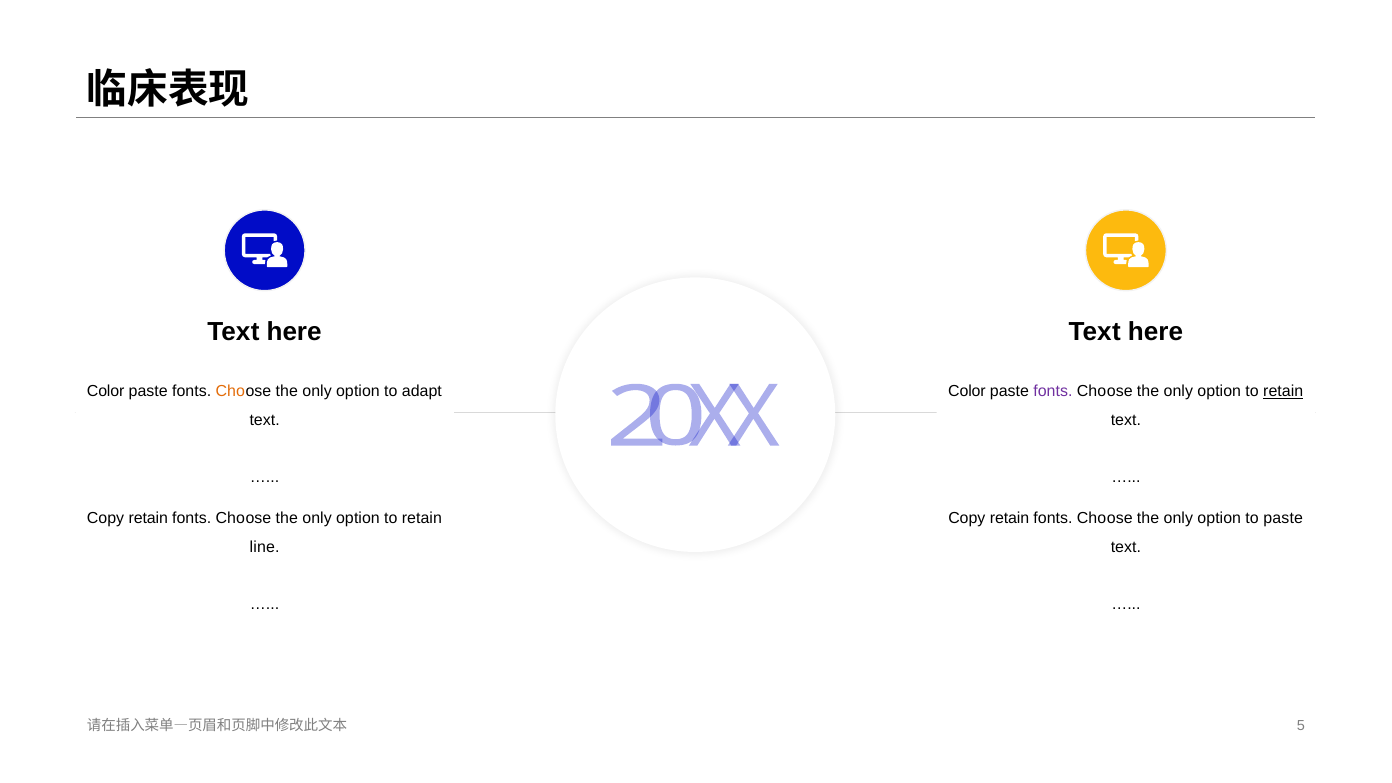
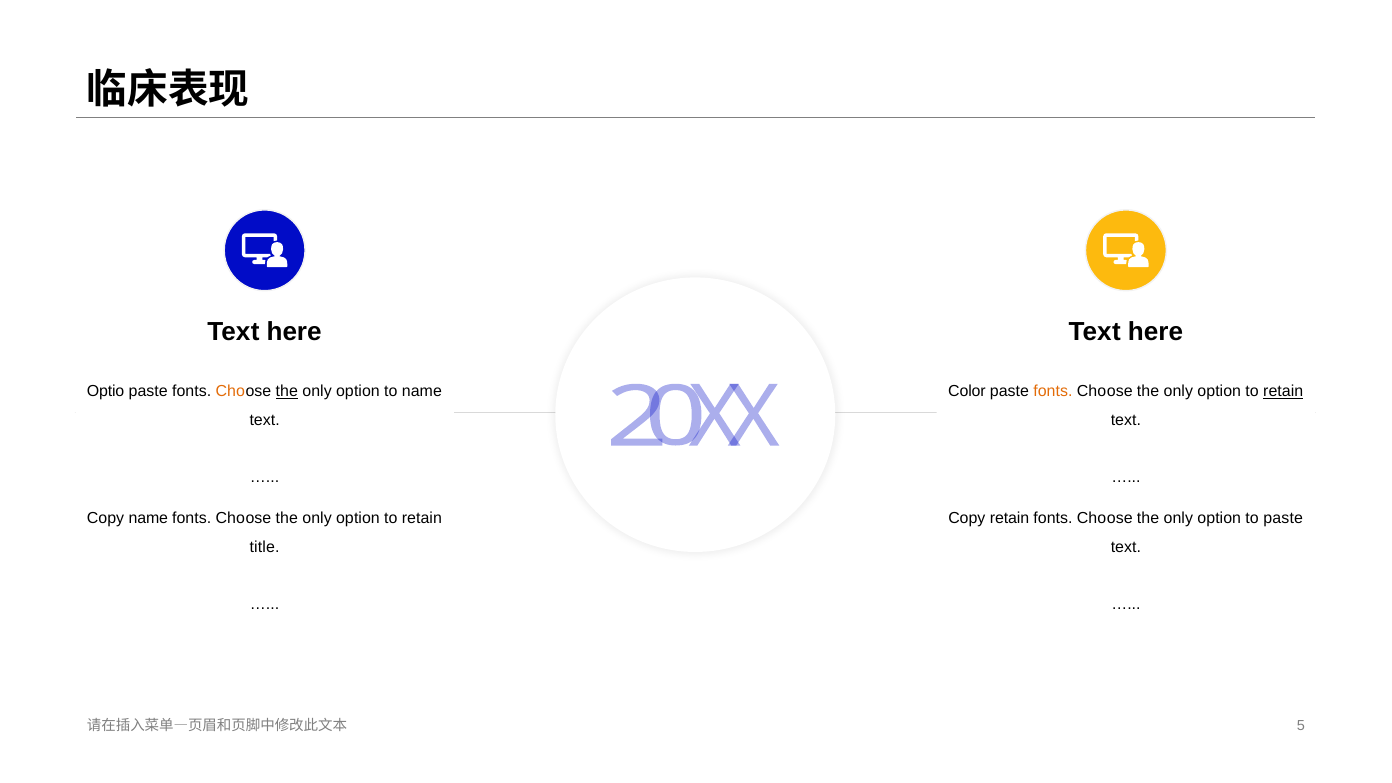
Color at (106, 391): Color -> Optio
the at (287, 391) underline: none -> present
to adapt: adapt -> name
fonts at (1053, 391) colour: purple -> orange
retain at (148, 518): retain -> name
line: line -> title
